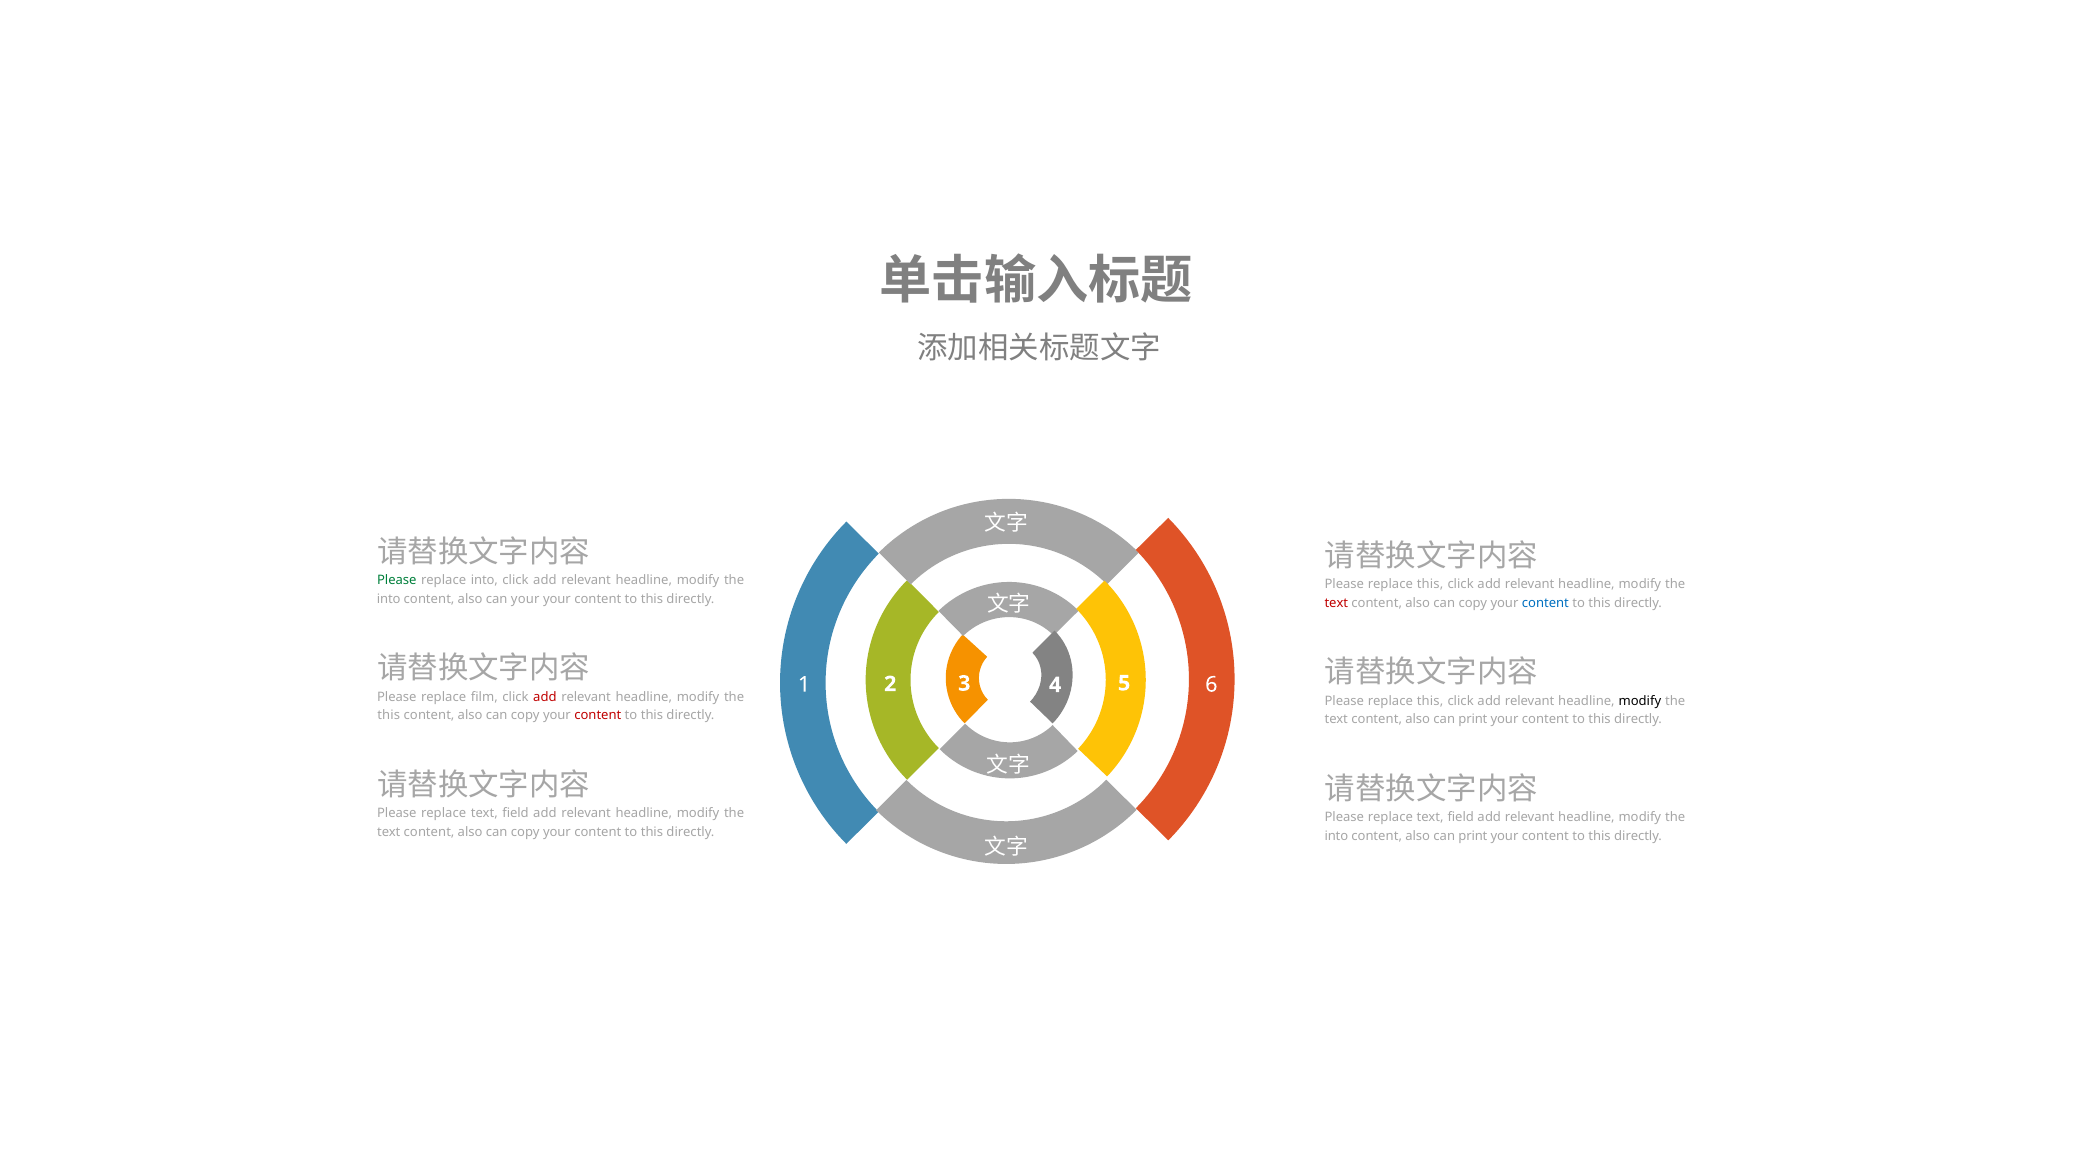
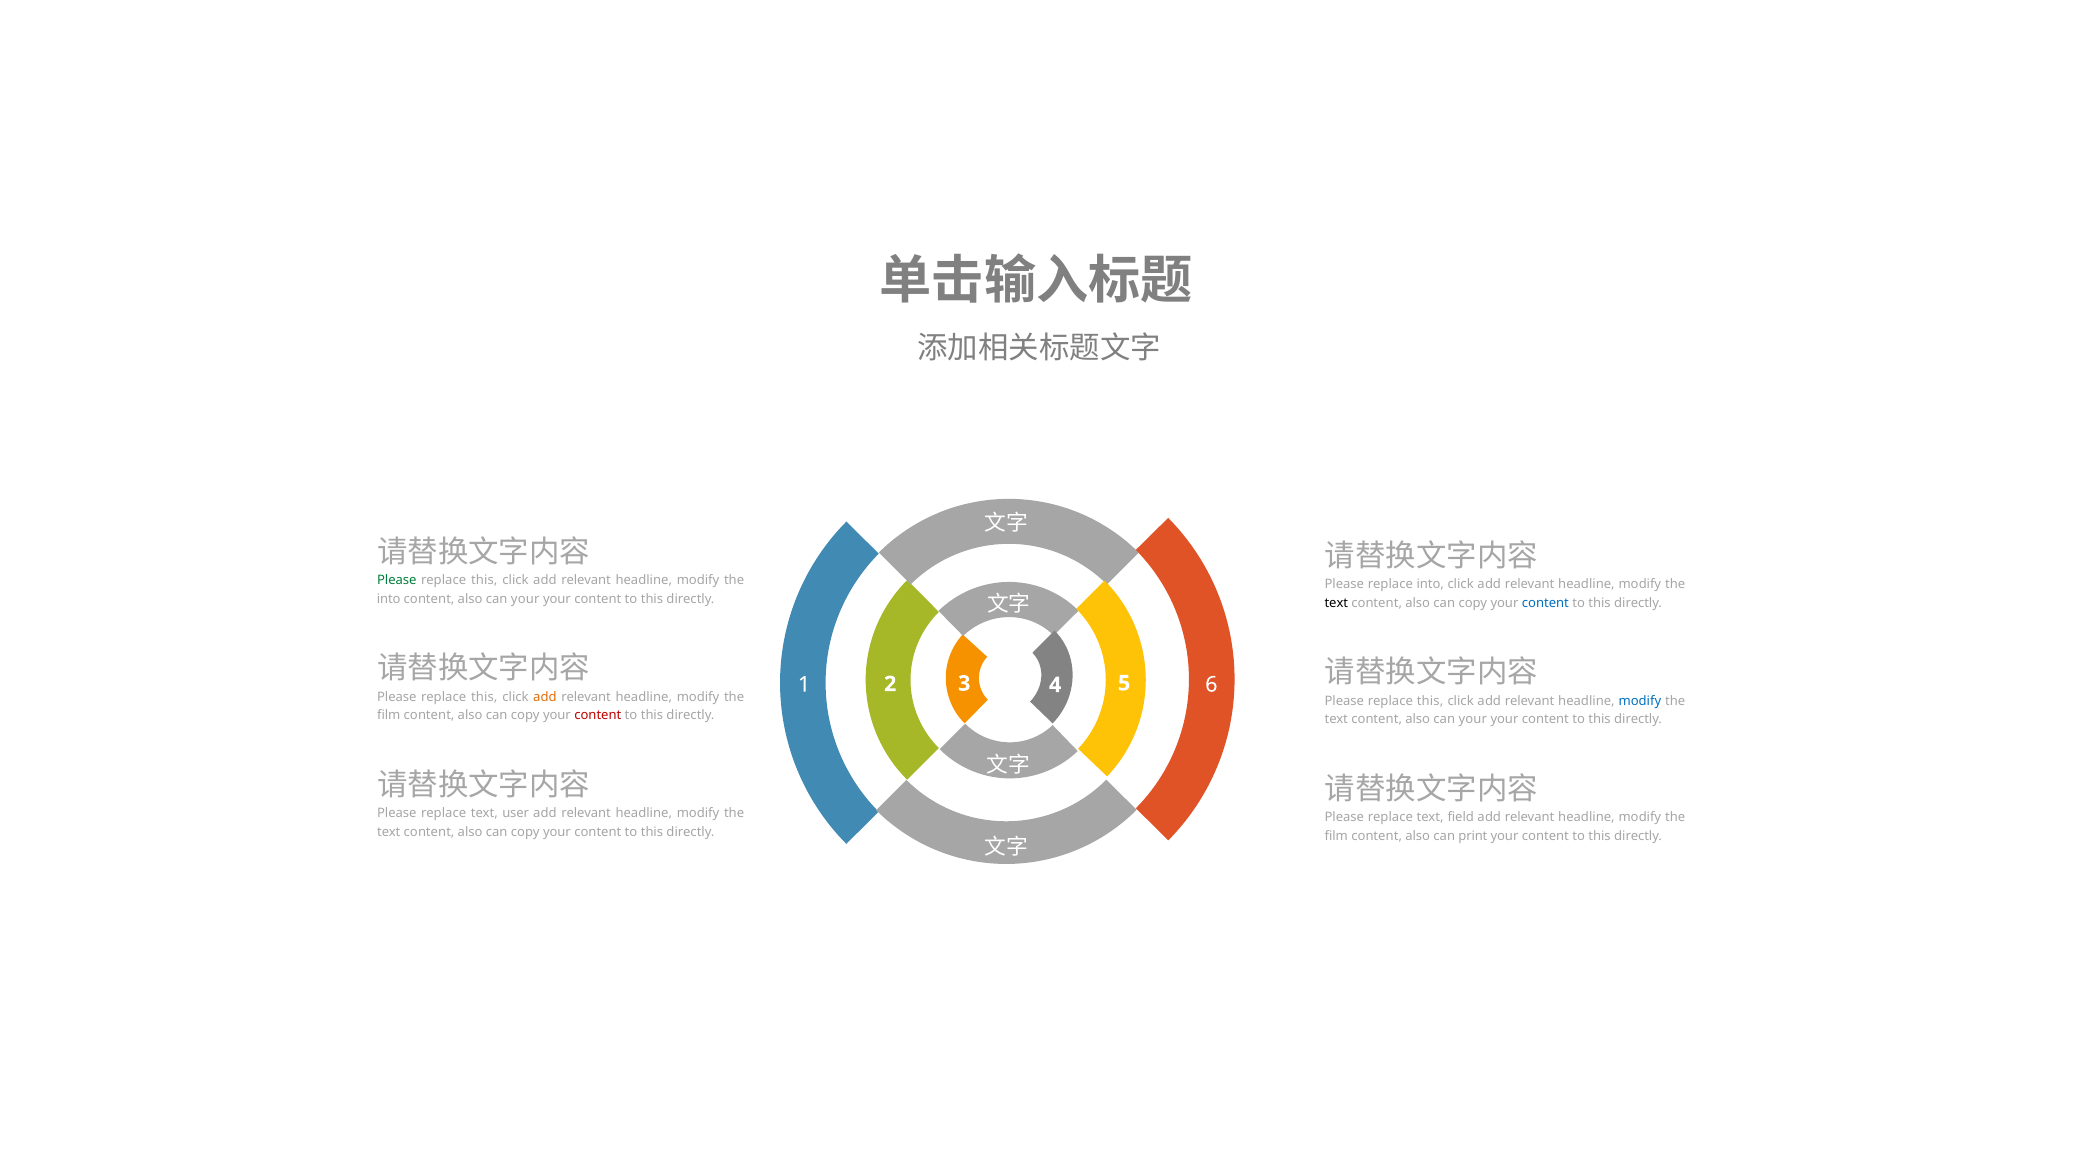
into at (484, 580): into -> this
this at (1430, 584): this -> into
text at (1336, 603) colour: red -> black
film at (484, 697): film -> this
add at (545, 697) colour: red -> orange
modify at (1640, 701) colour: black -> blue
this at (389, 716): this -> film
print at (1473, 720): print -> your
field at (516, 814): field -> user
into at (1336, 837): into -> film
